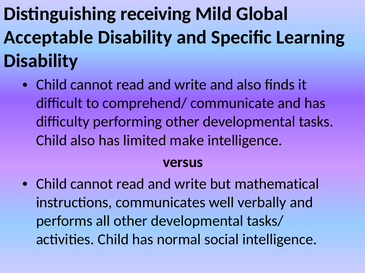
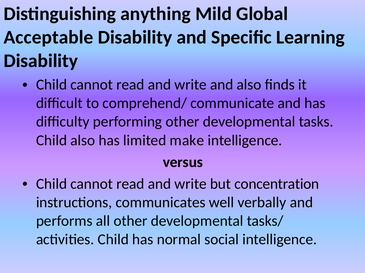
receiving: receiving -> anything
mathematical: mathematical -> concentration
